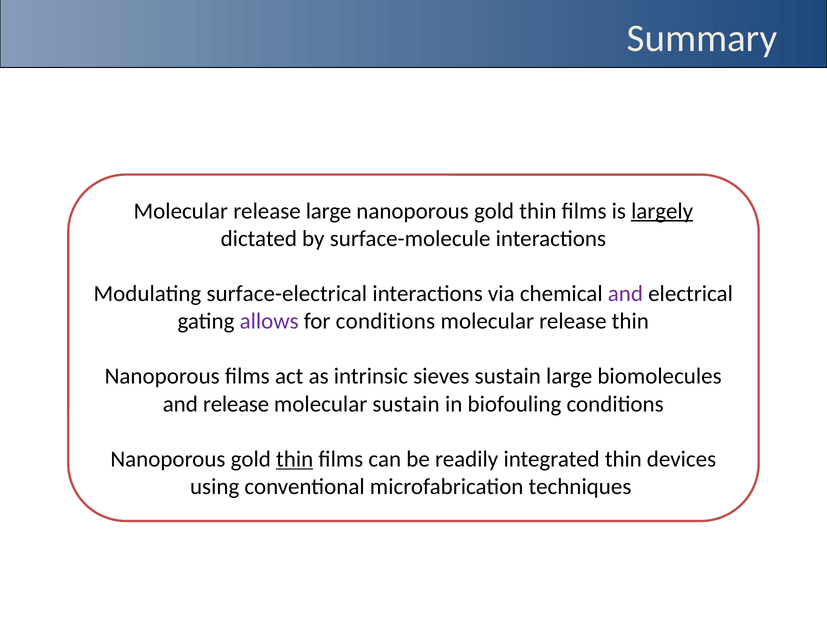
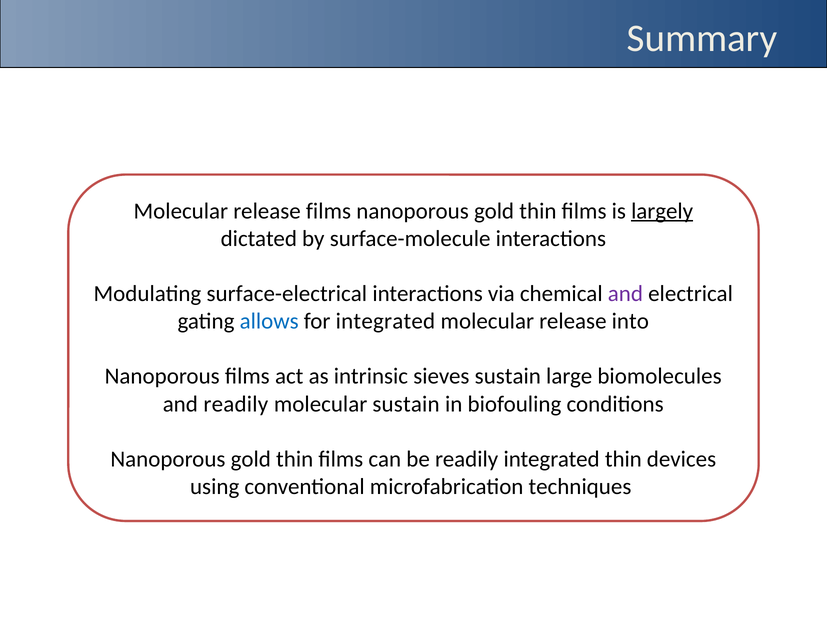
release large: large -> films
allows colour: purple -> blue
for conditions: conditions -> integrated
release thin: thin -> into
and release: release -> readily
thin at (295, 459) underline: present -> none
